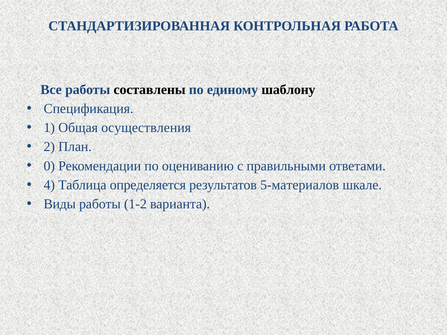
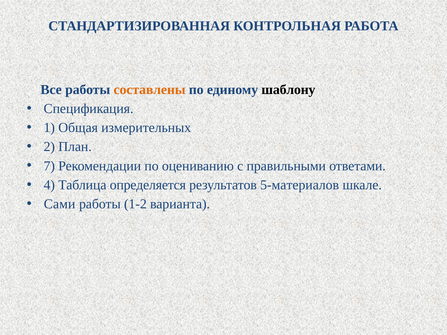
составлены colour: black -> orange
осуществления: осуществления -> измерительных
0: 0 -> 7
Виды: Виды -> Сами
